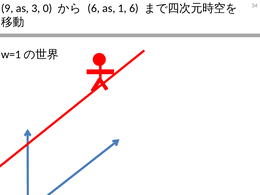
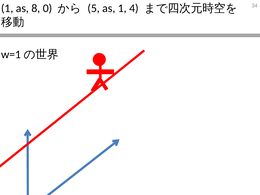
9 at (7, 8): 9 -> 1
3: 3 -> 8
6 at (94, 8): 6 -> 5
1 6: 6 -> 4
